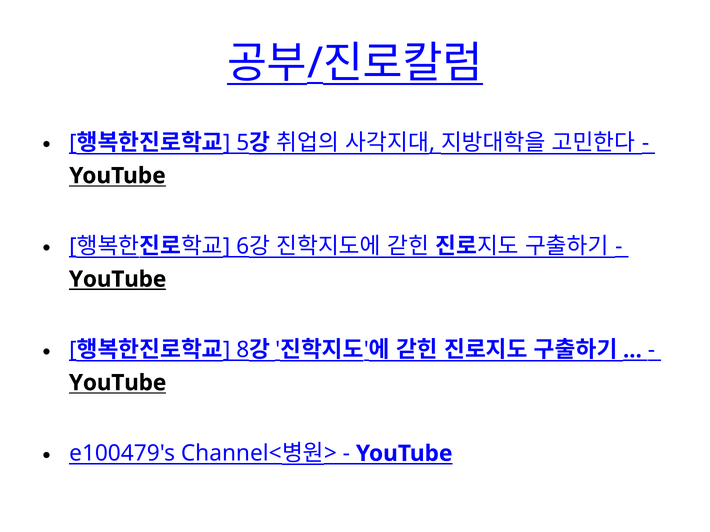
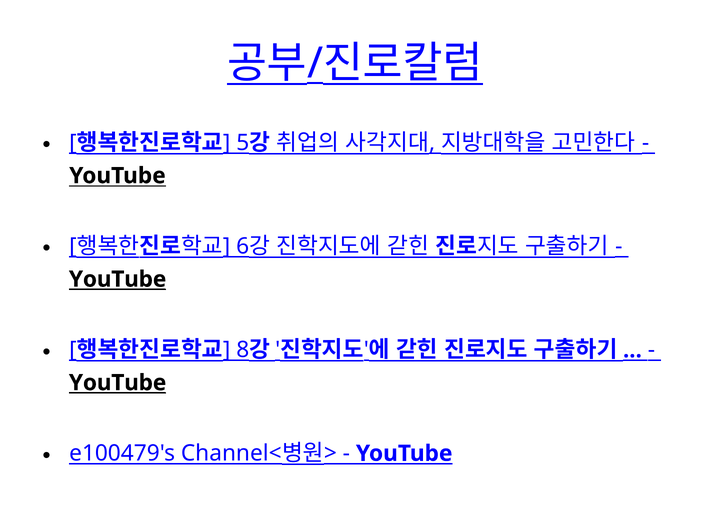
YouTube at (118, 383) underline: none -> present
